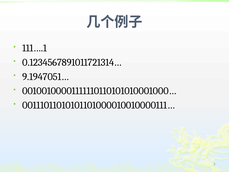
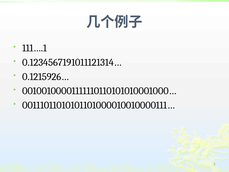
0.1234567891011721314…: 0.1234567891011721314… -> 0.1234567191011121314…
9.1947051…: 9.1947051… -> 0.1215926…
